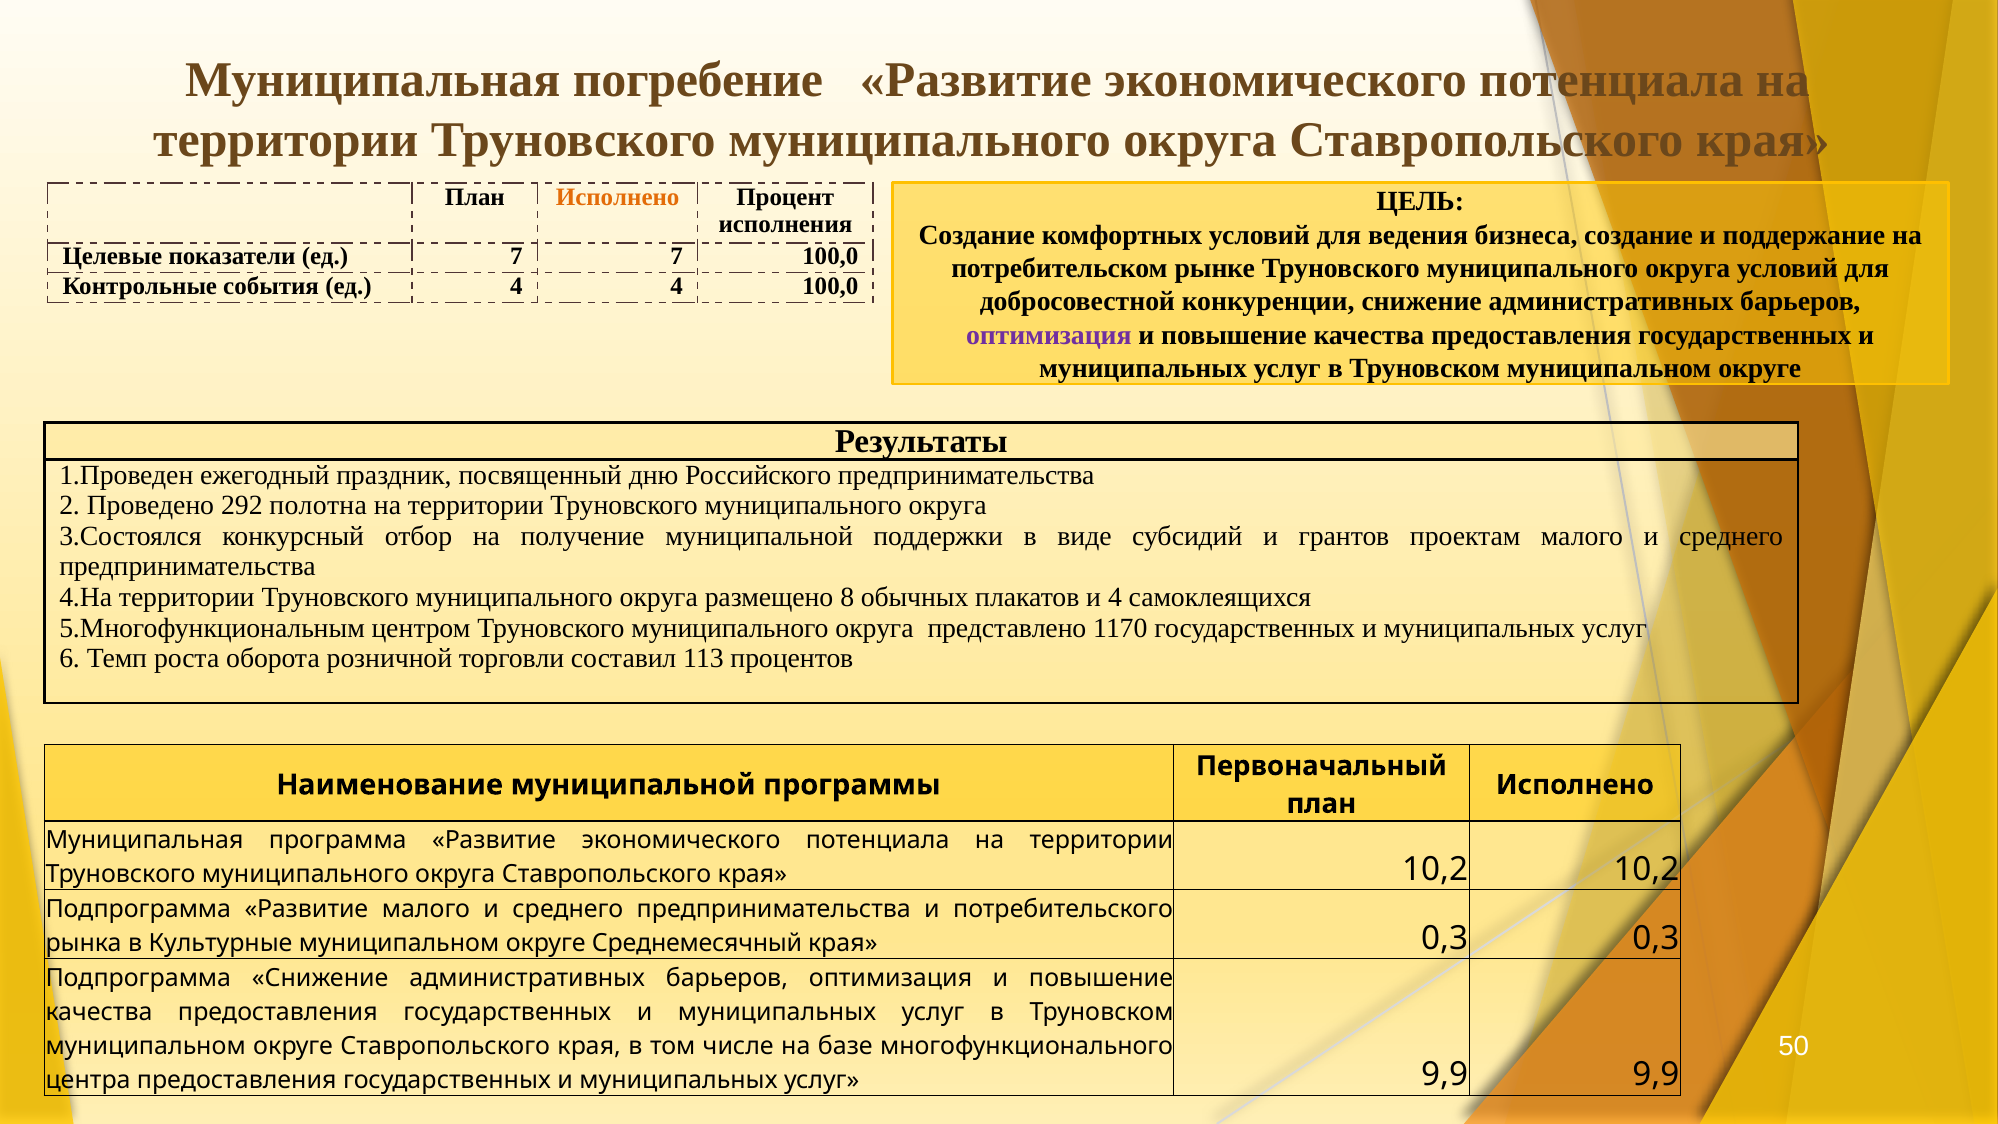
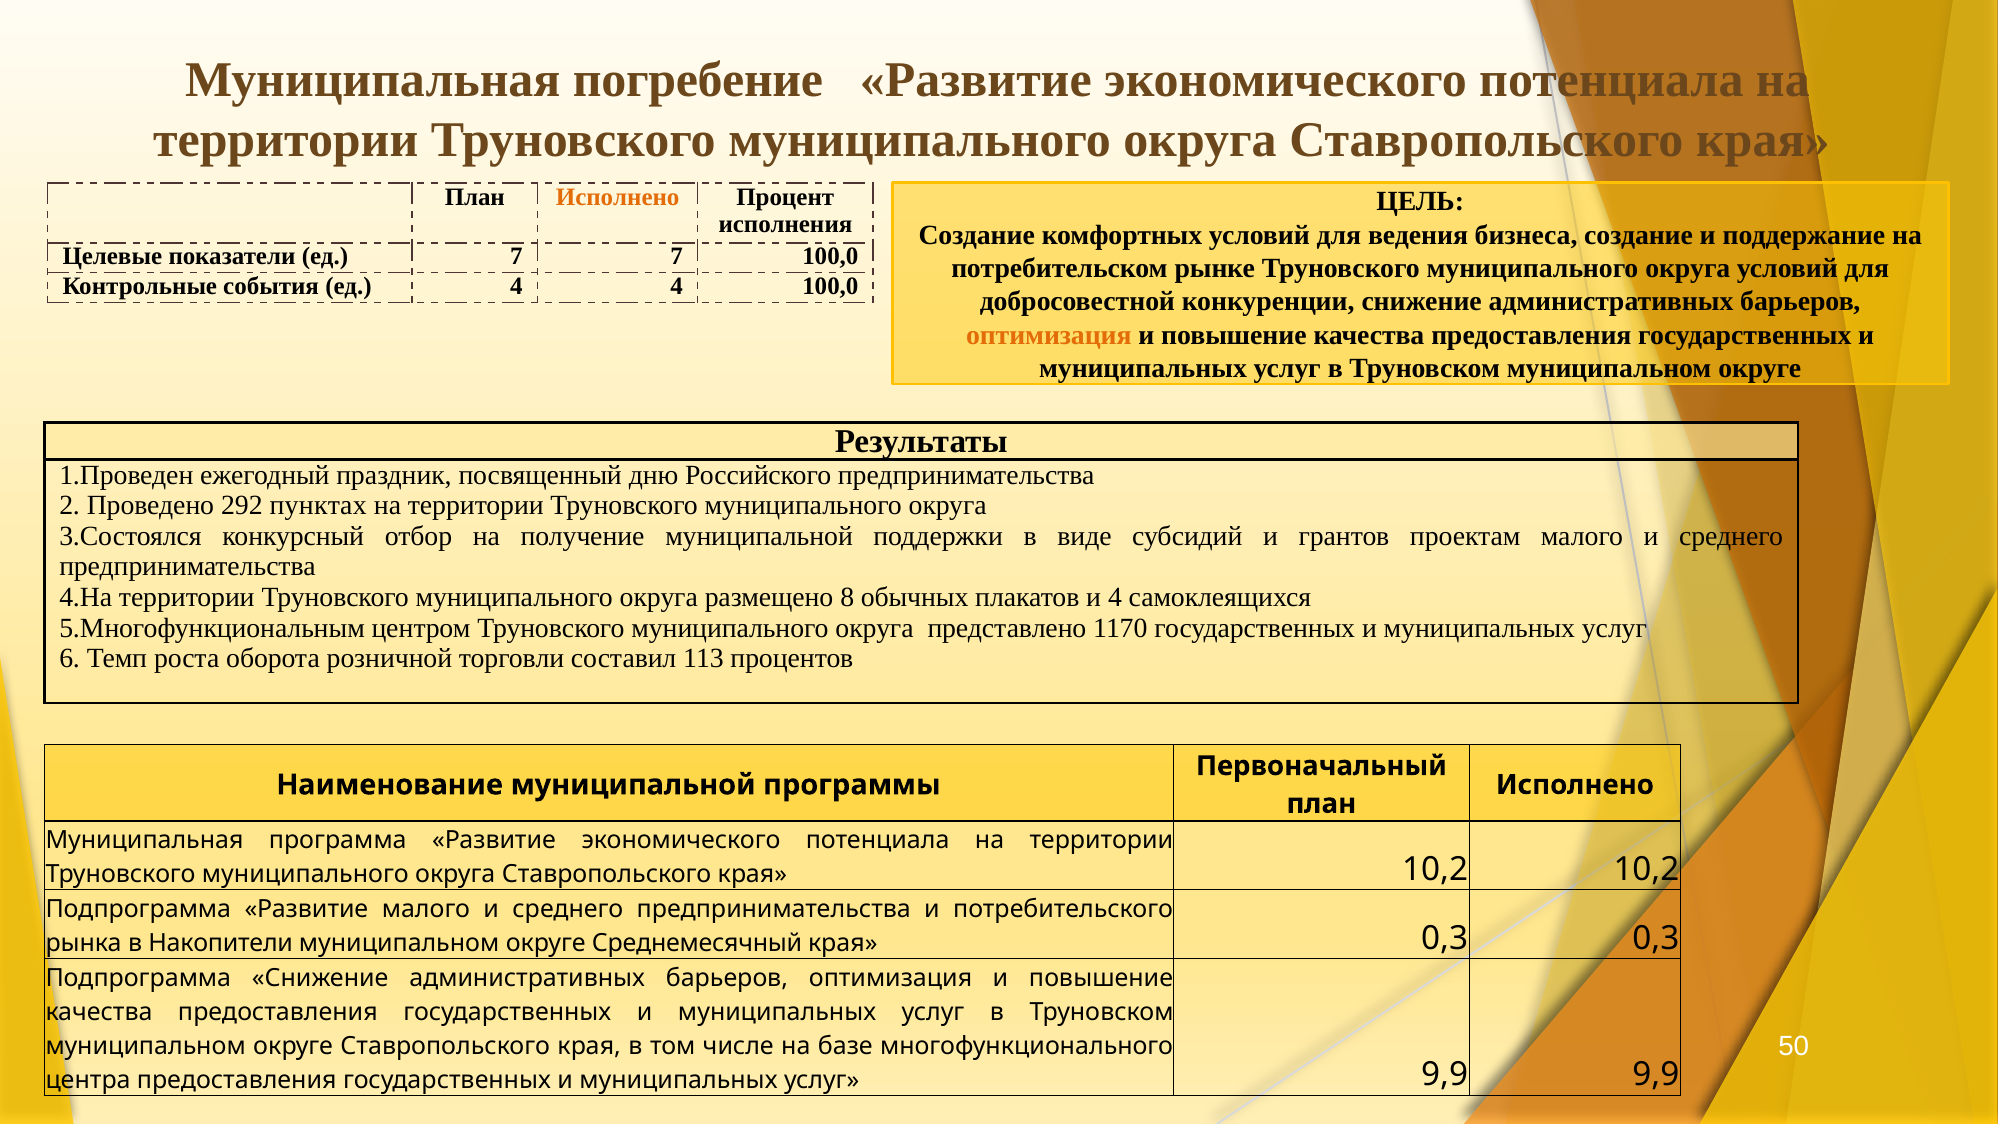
оптимизация at (1049, 335) colour: purple -> orange
полотна: полотна -> пунктах
Культурные: Культурные -> Накопители
